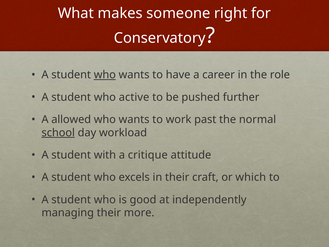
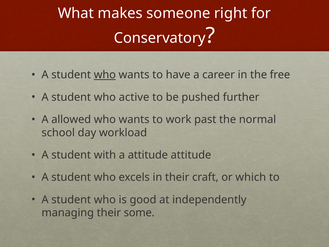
role: role -> free
school underline: present -> none
a critique: critique -> attitude
more: more -> some
